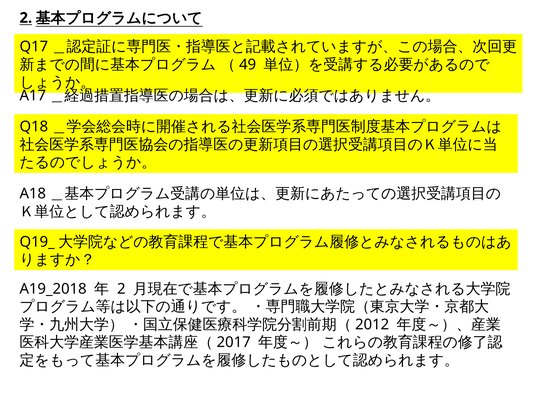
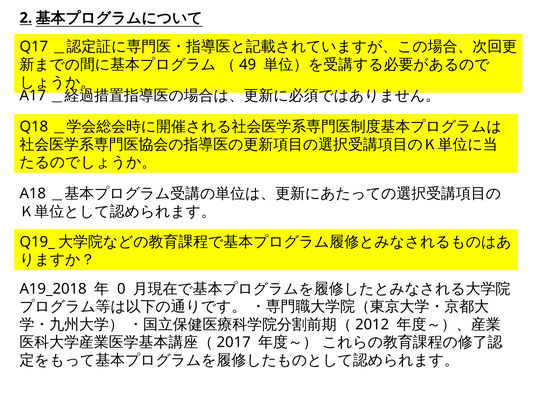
2 at (121, 289): 2 -> 0
